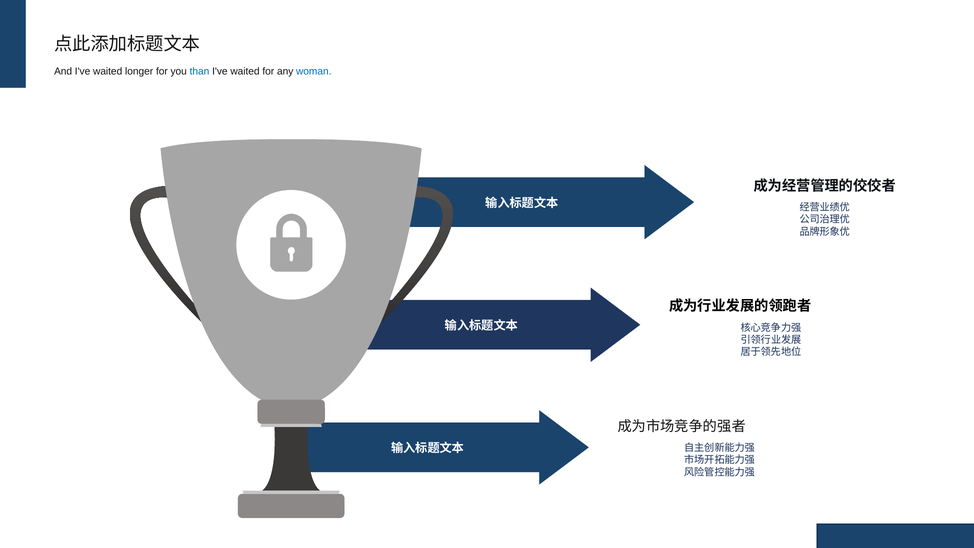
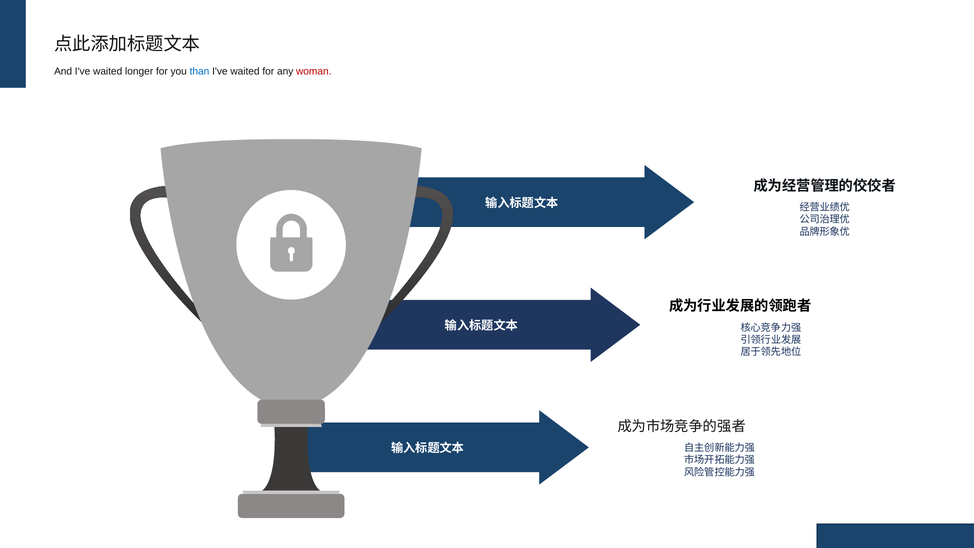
woman colour: blue -> red
